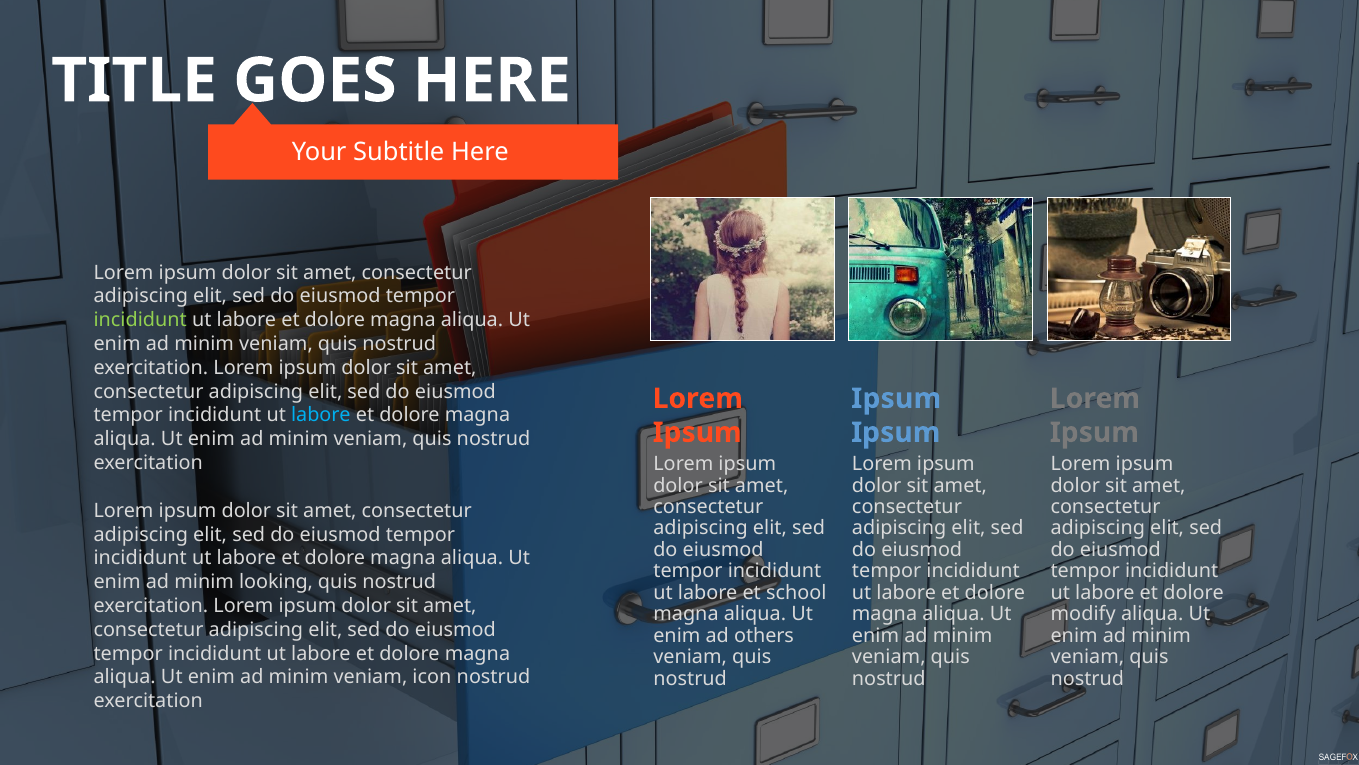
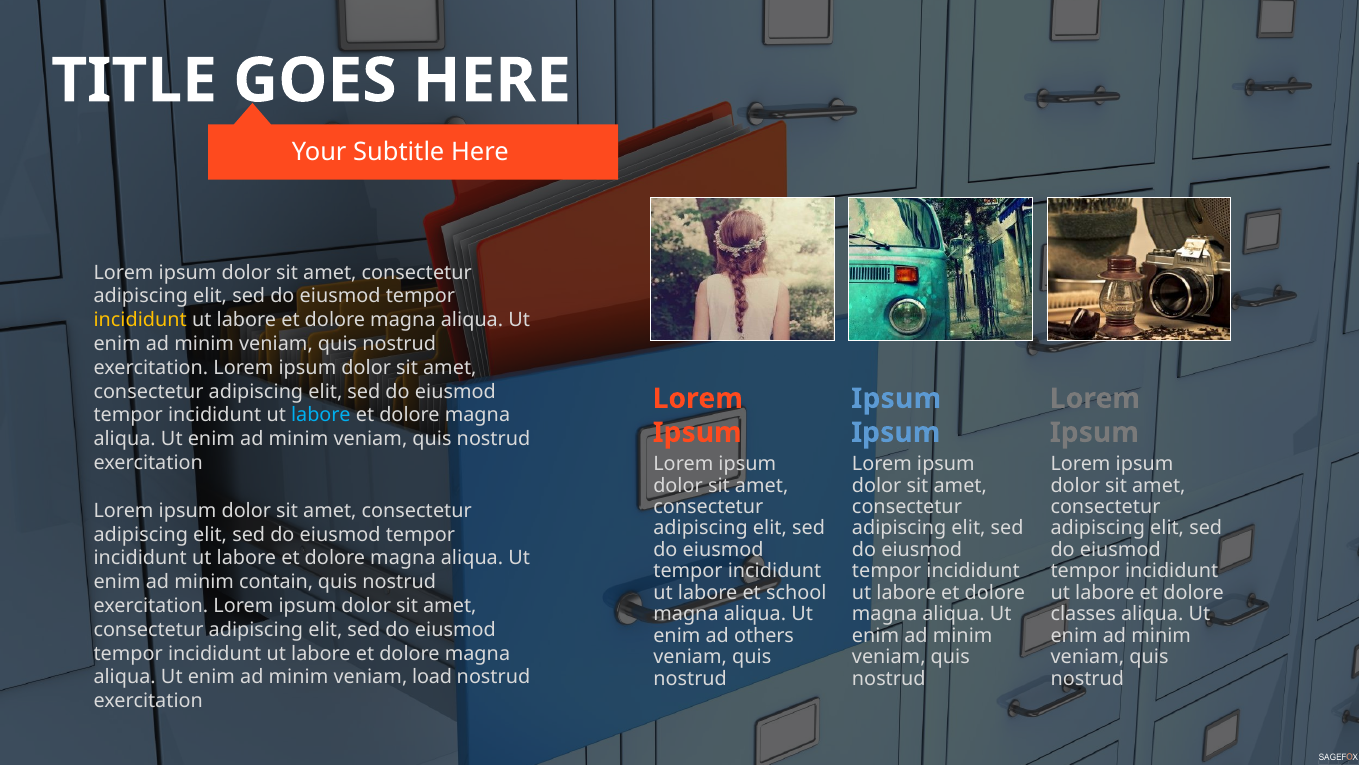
incididunt at (140, 320) colour: light green -> yellow
looking: looking -> contain
modify: modify -> classes
icon: icon -> load
